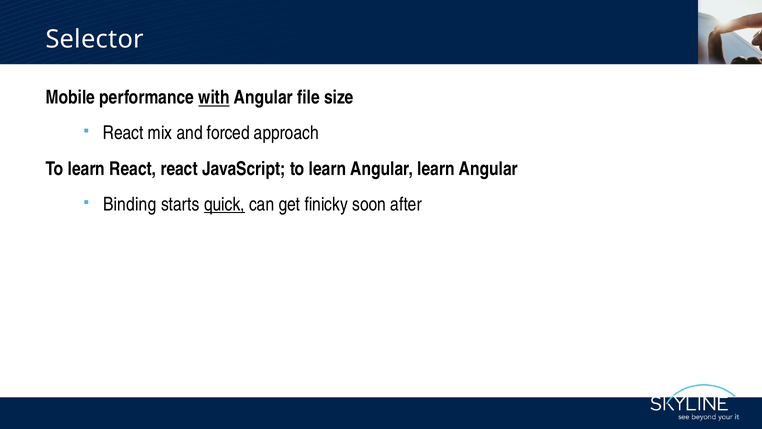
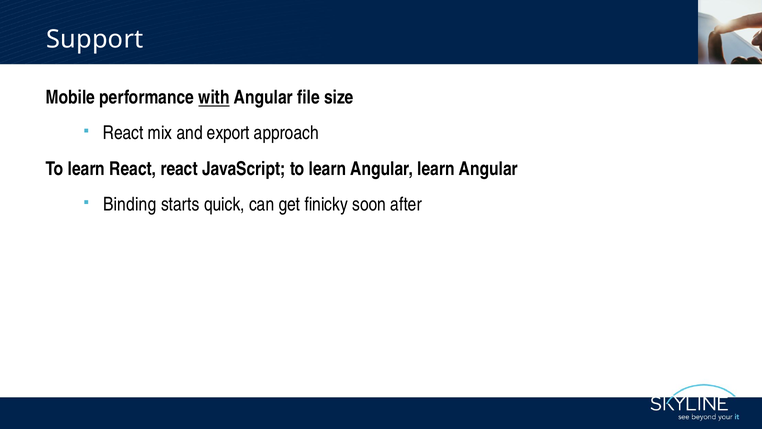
Selector: Selector -> Support
forced: forced -> export
quick underline: present -> none
